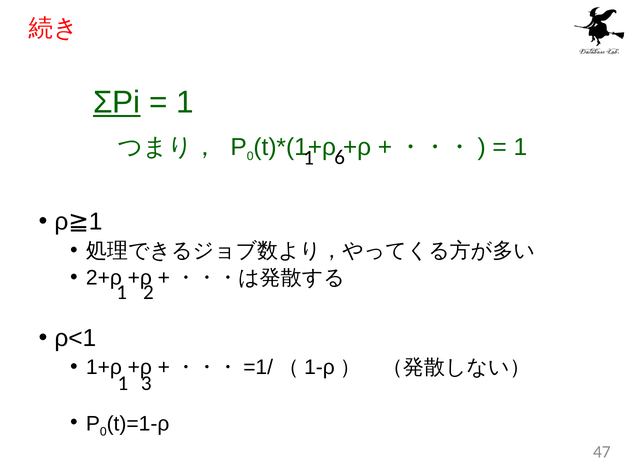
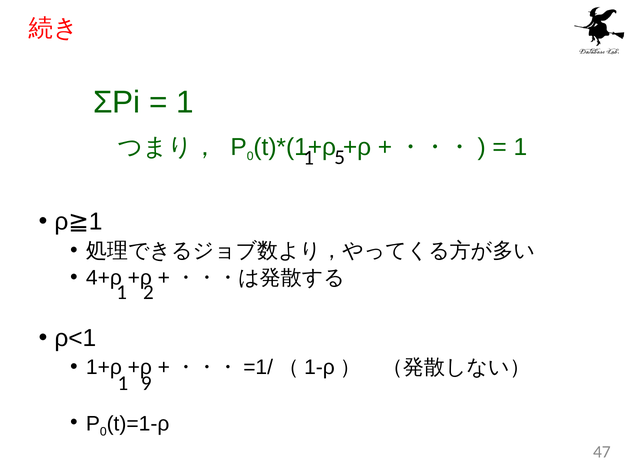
ΣPi underline: present -> none
6: 6 -> 5
2+ρ: 2+ρ -> 4+ρ
3: 3 -> 9
